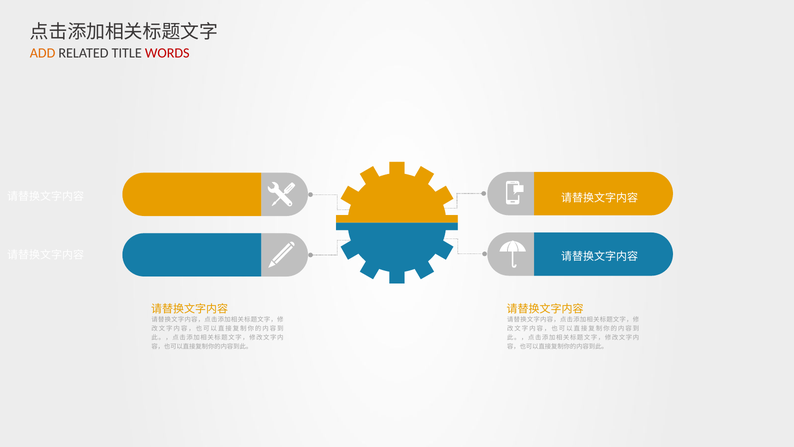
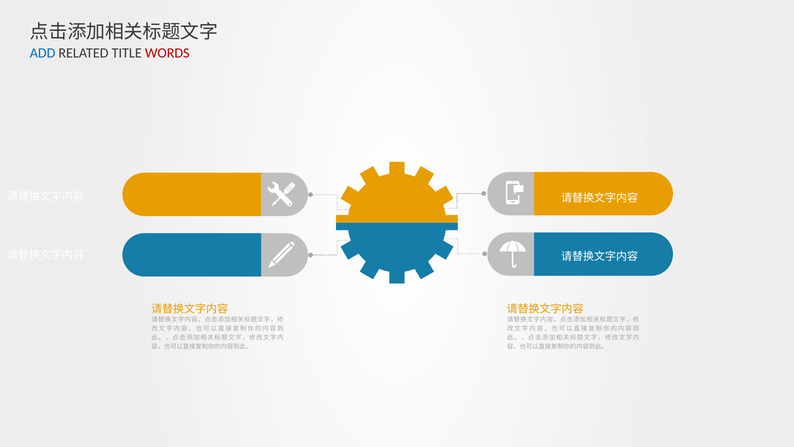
ADD colour: orange -> blue
